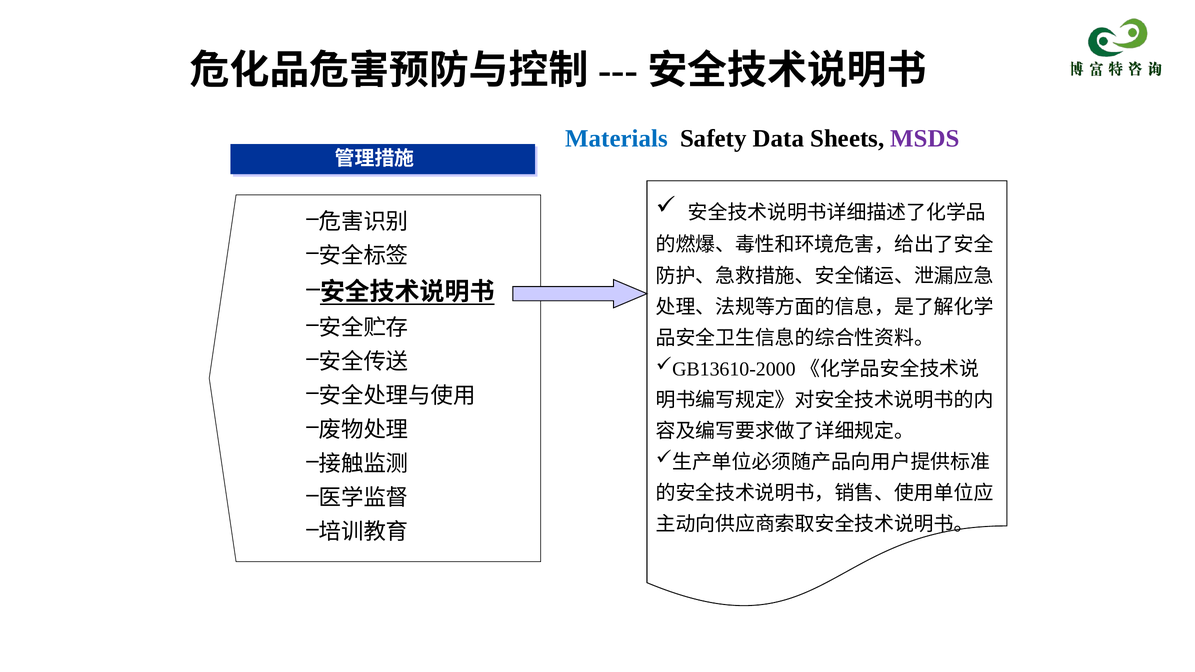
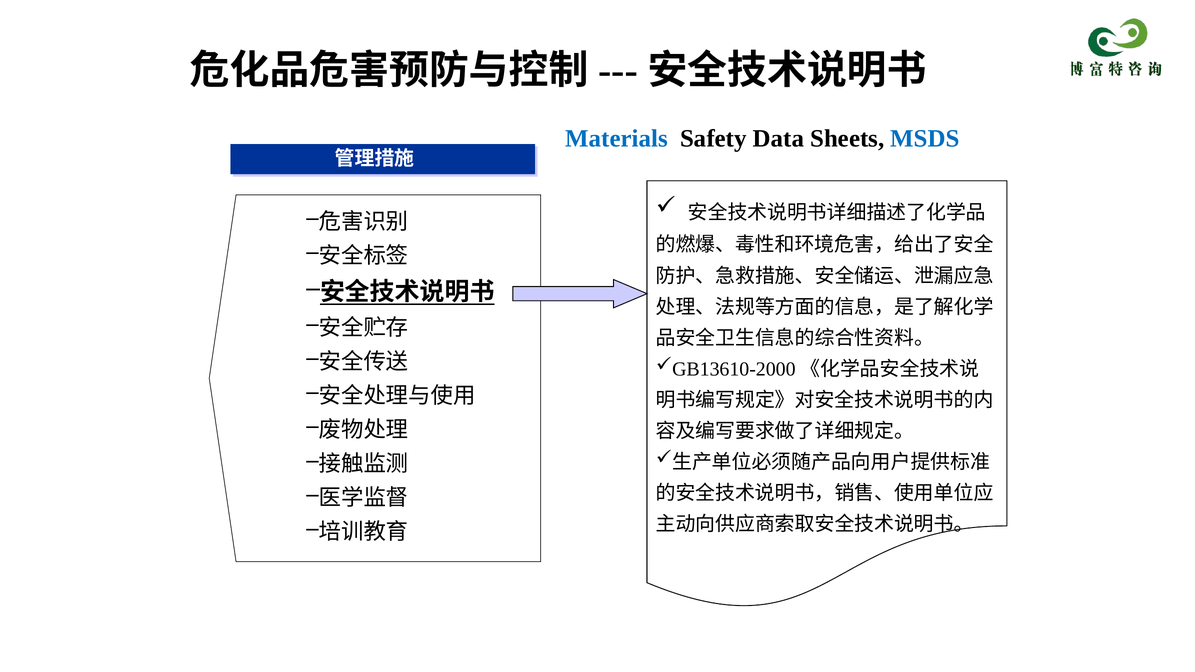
MSDS colour: purple -> blue
